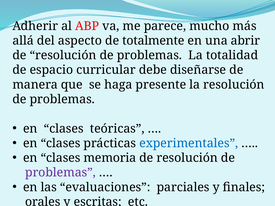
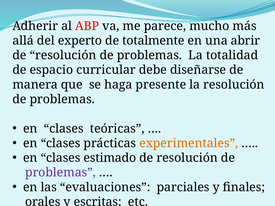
aspecto: aspecto -> experto
experimentales colour: blue -> orange
memoria: memoria -> estimado
